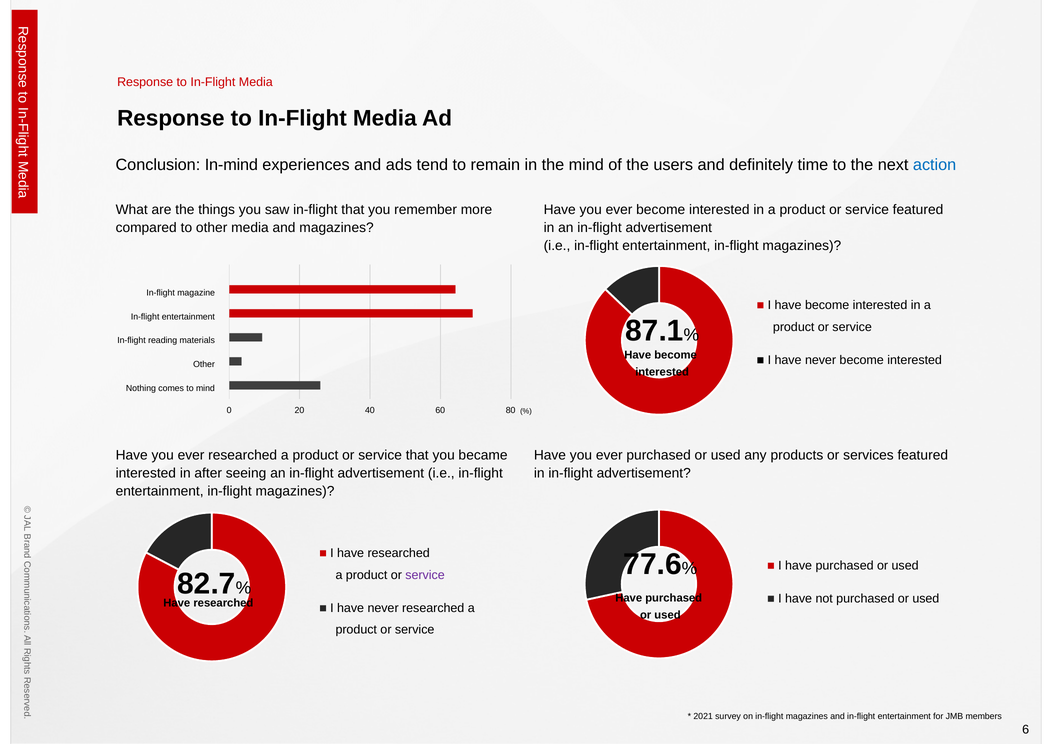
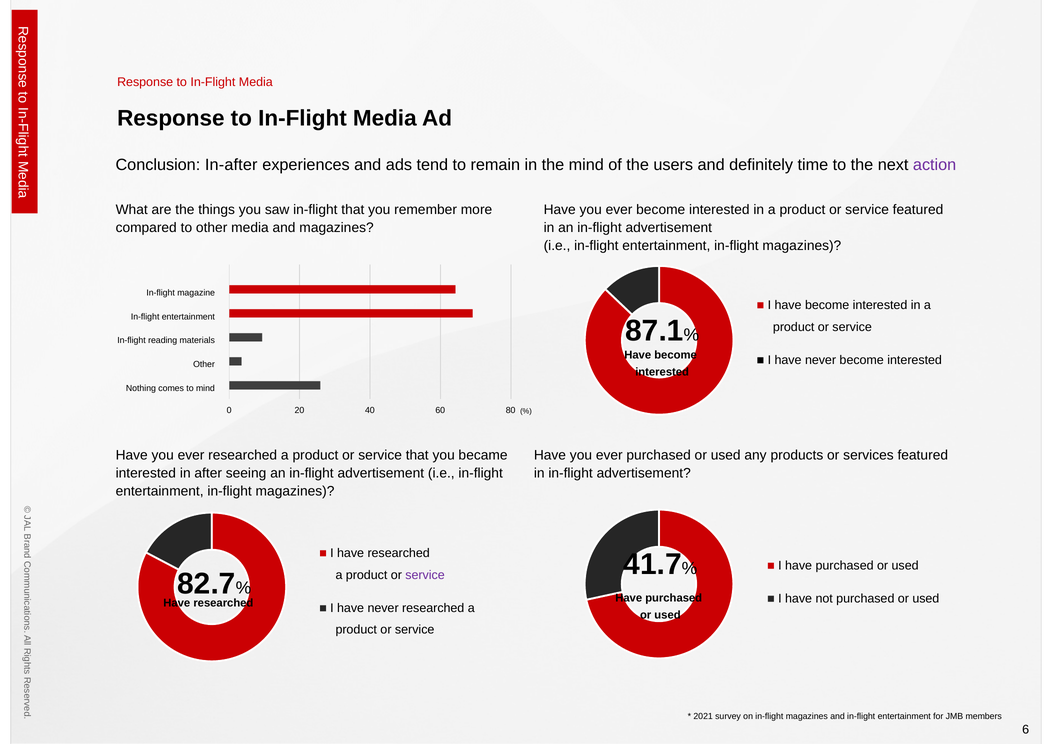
In-mind: In-mind -> In-after
action colour: blue -> purple
77.6: 77.6 -> 41.7
